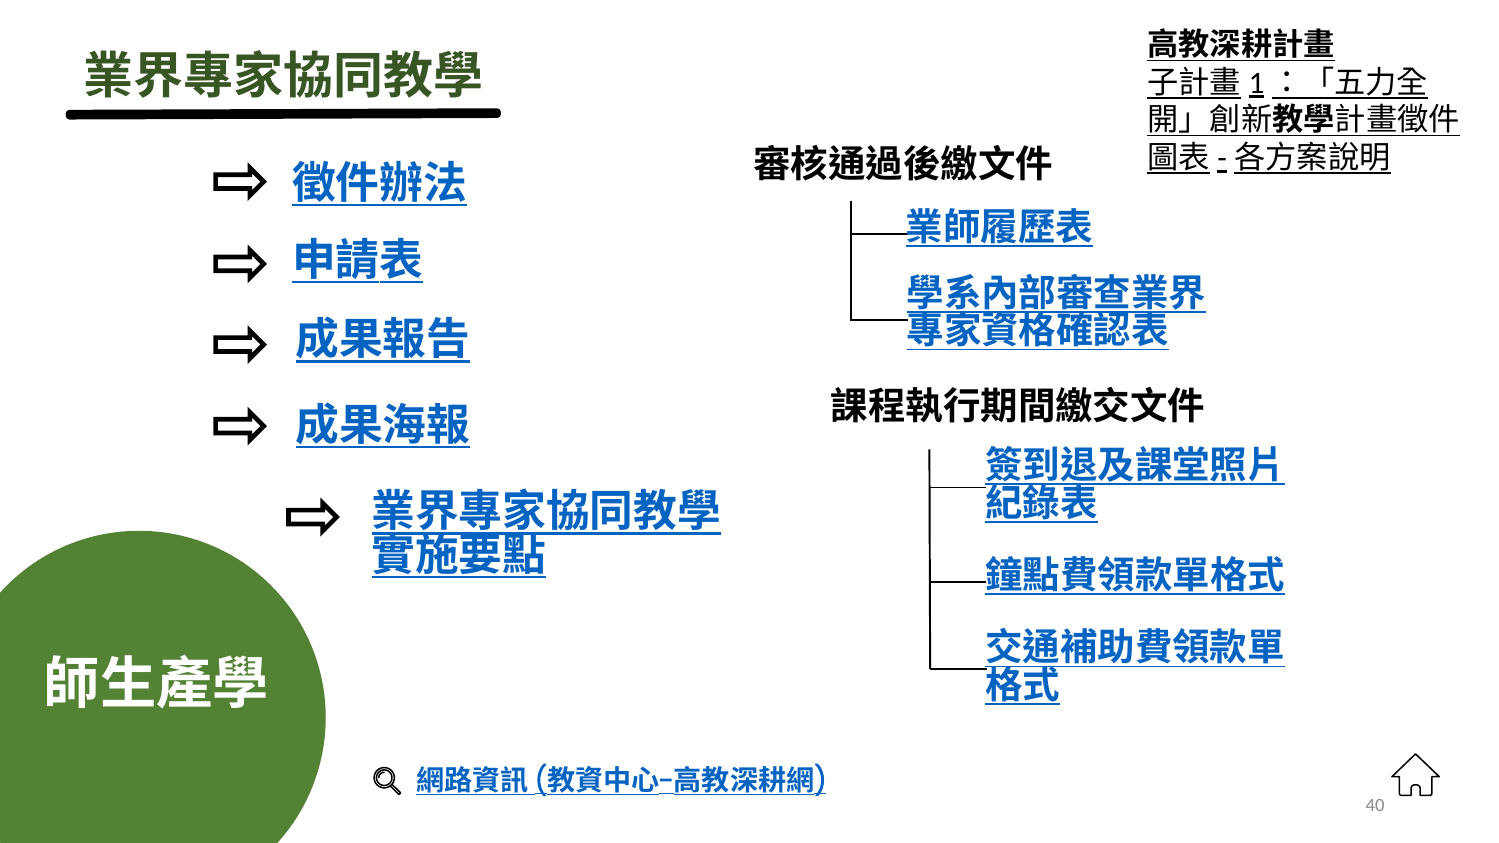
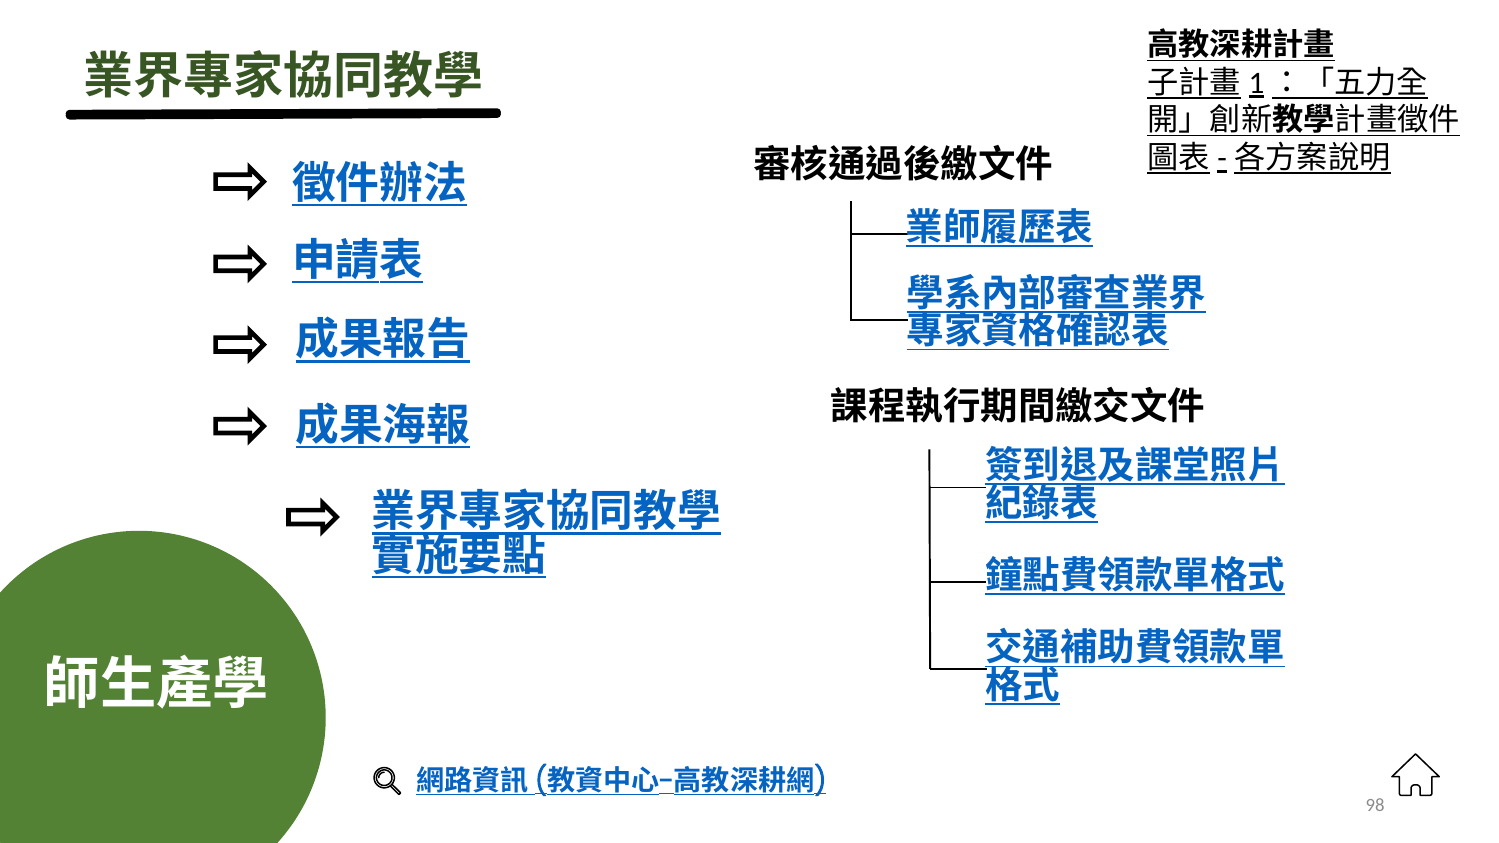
40: 40 -> 98
